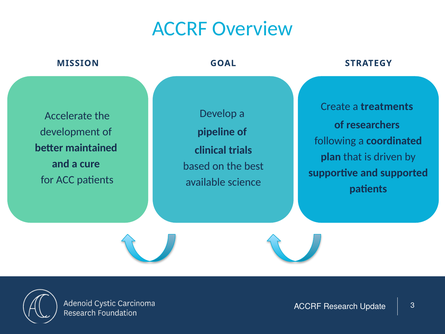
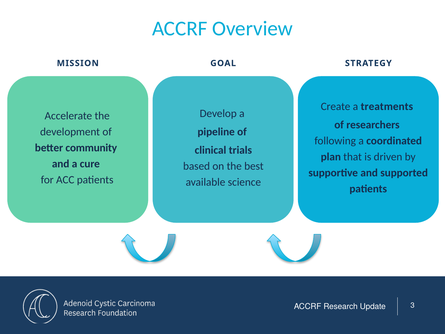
maintained: maintained -> community
